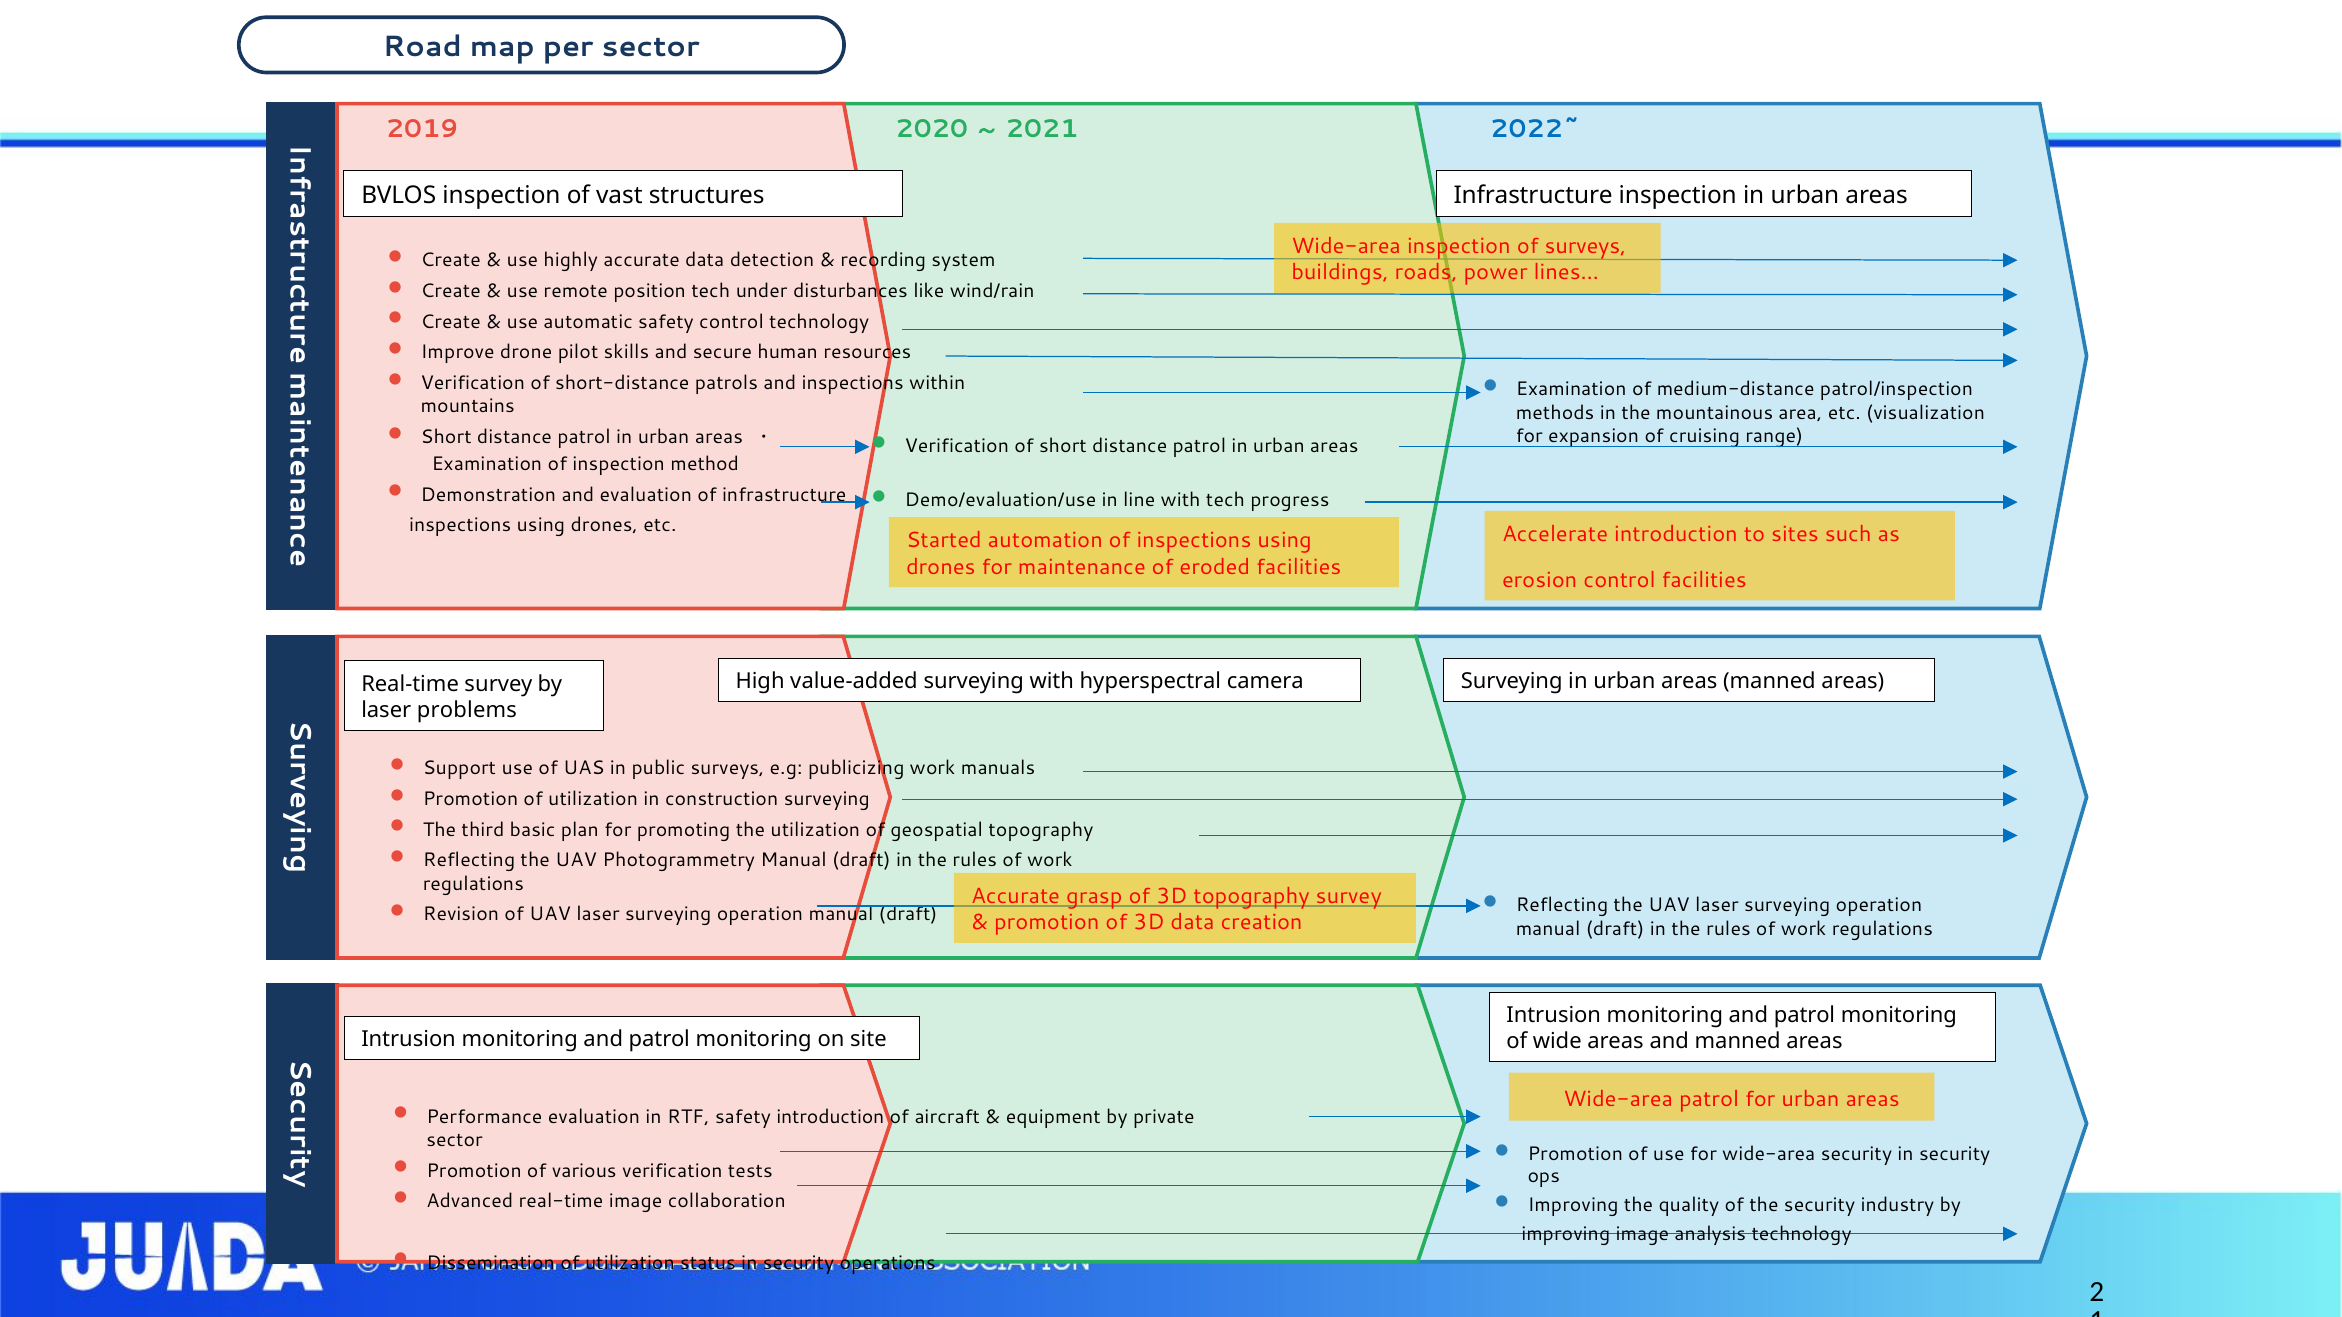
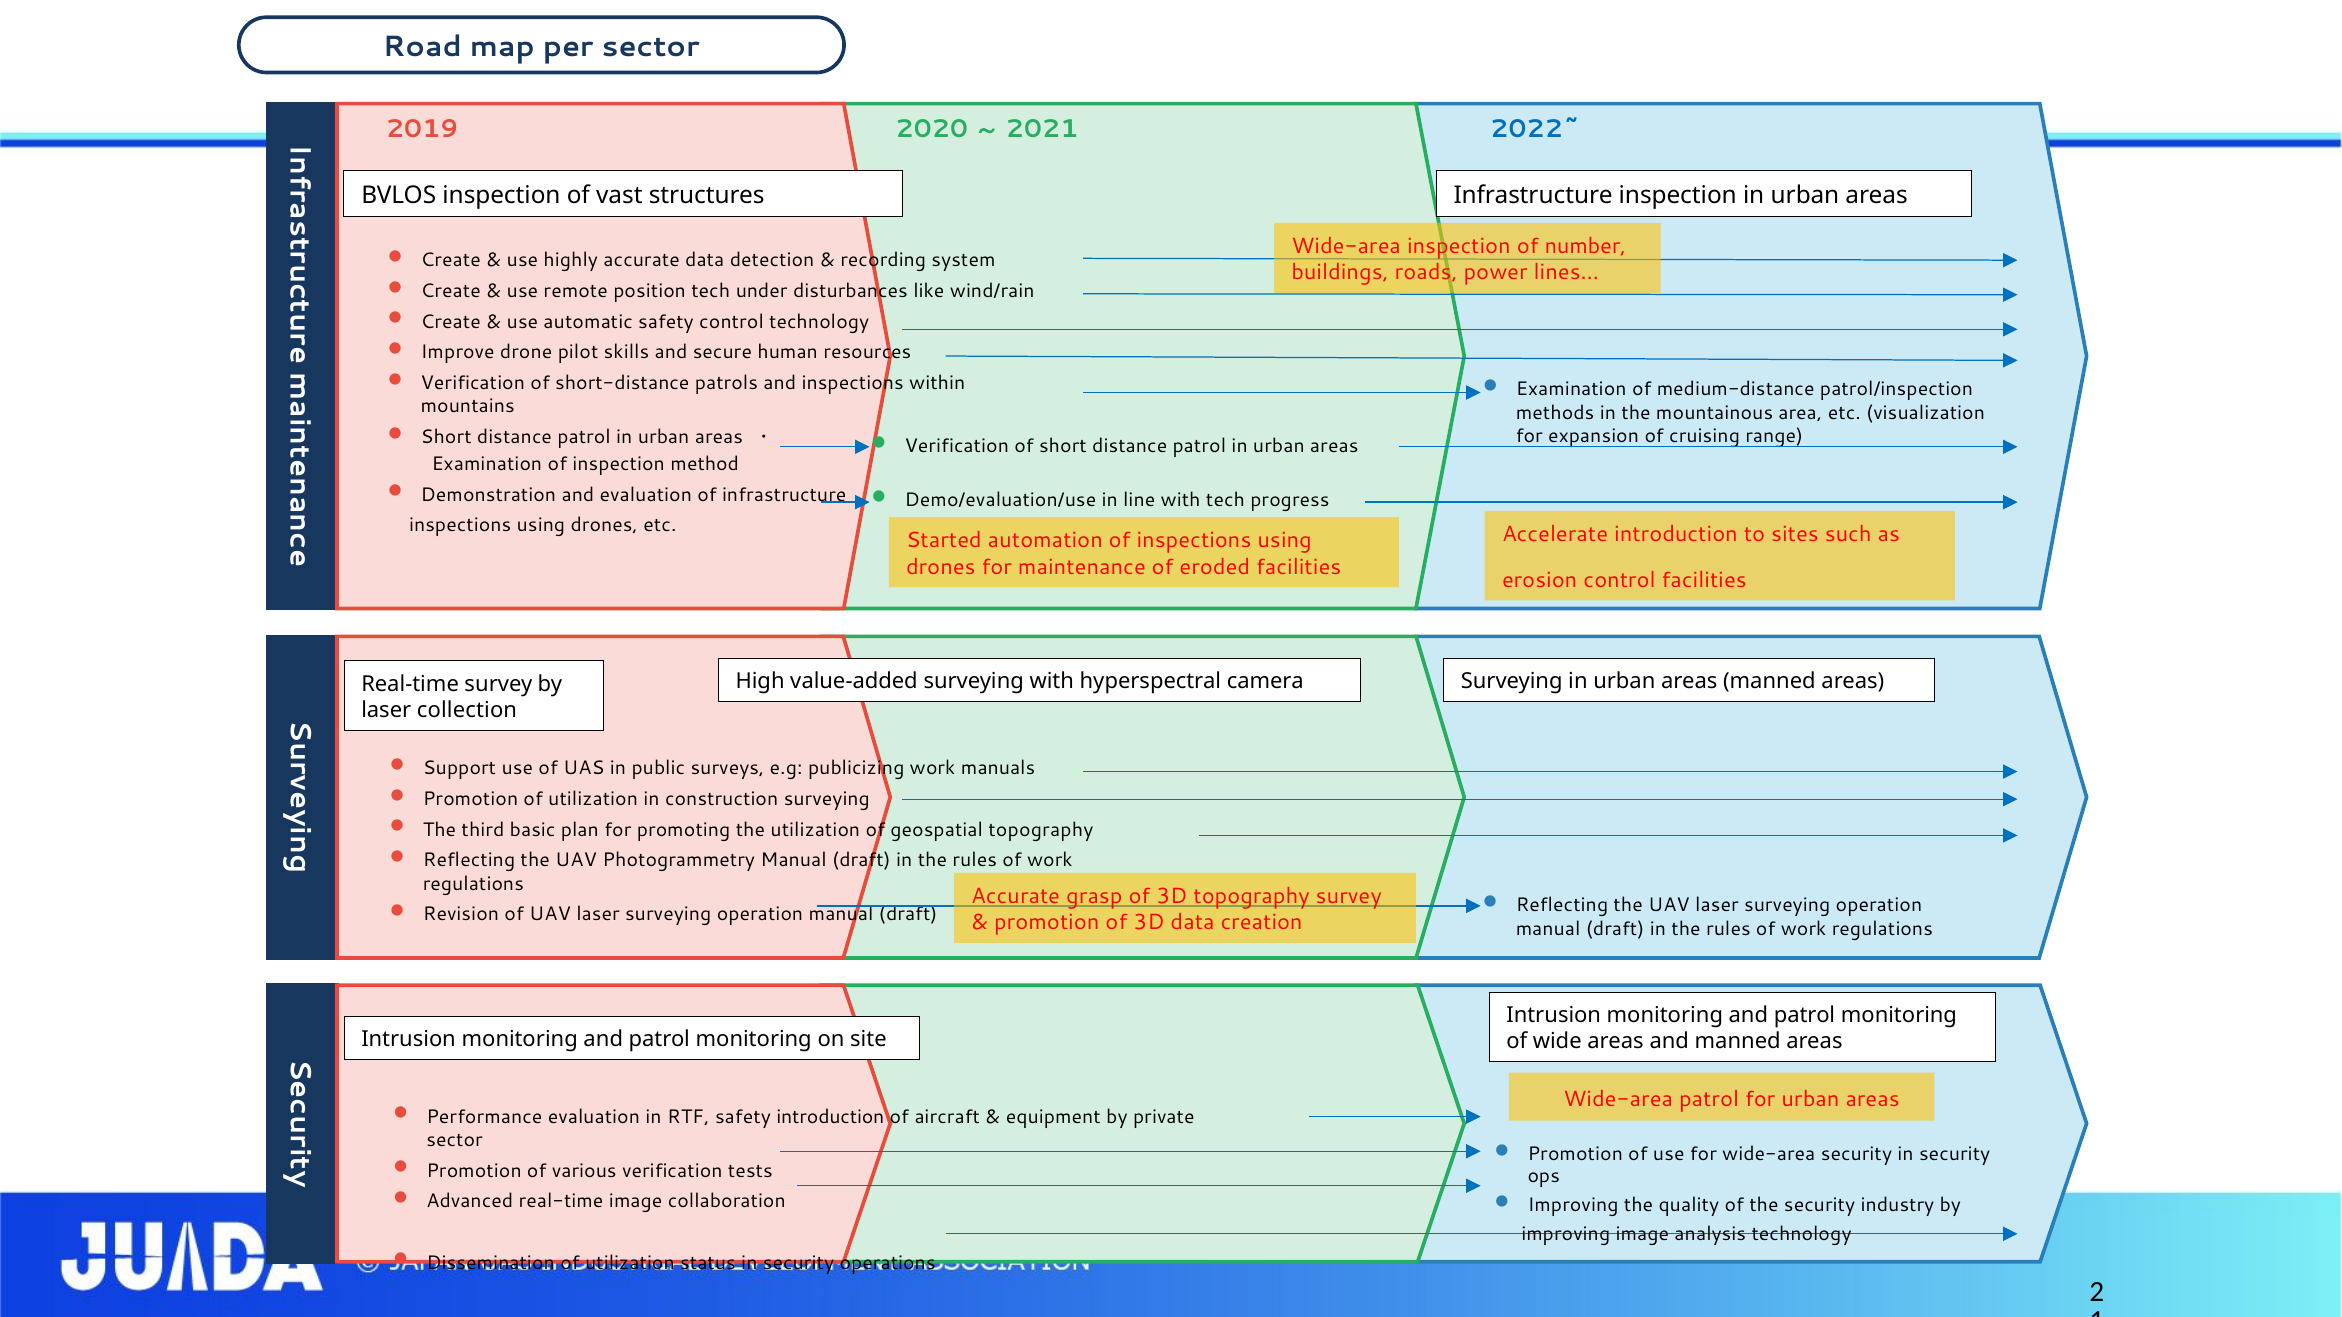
of surveys: surveys -> number
problems: problems -> collection
